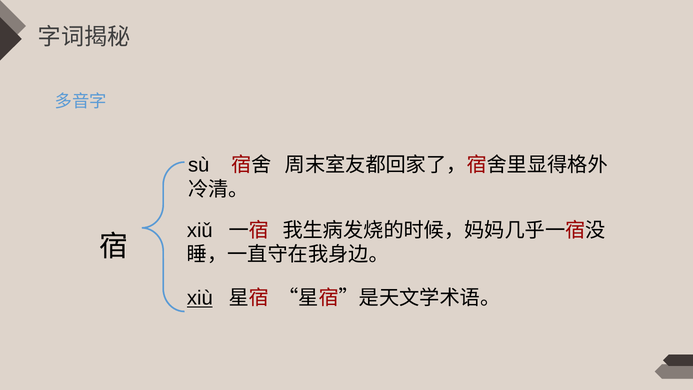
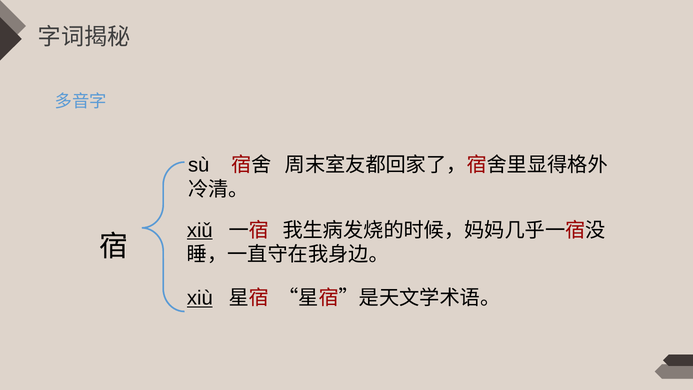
xiǔ underline: none -> present
